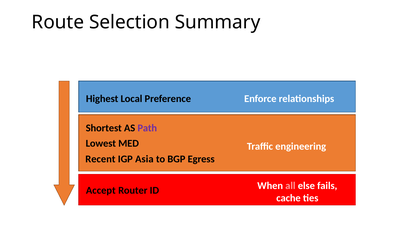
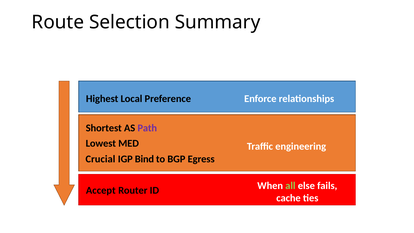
Recent: Recent -> Crucial
Asia: Asia -> Bind
all colour: pink -> light green
